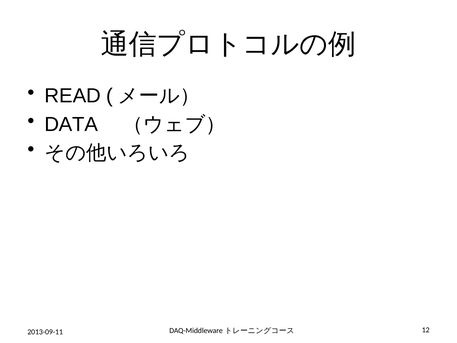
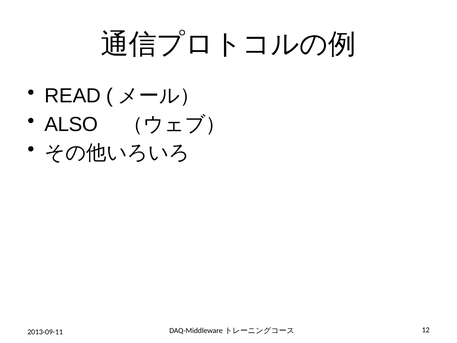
DATA: DATA -> ALSO
